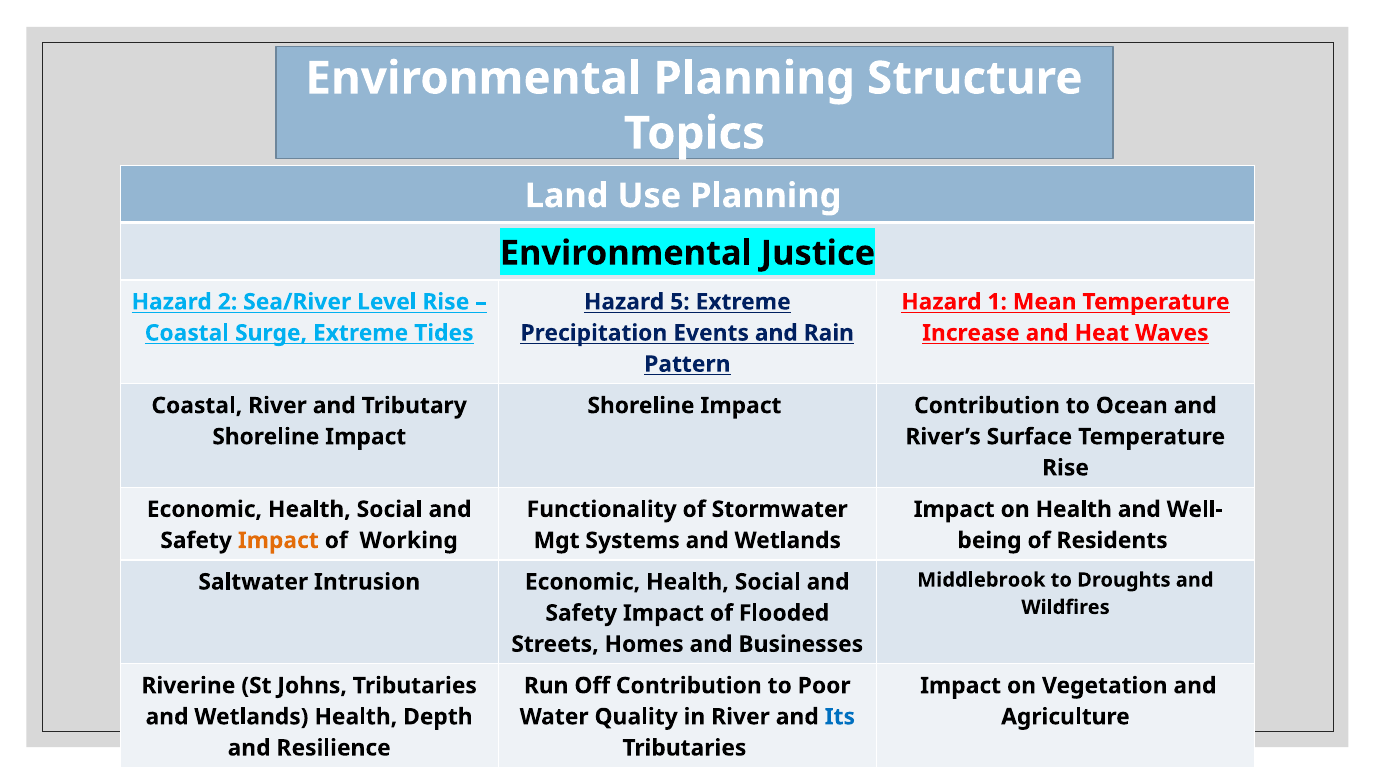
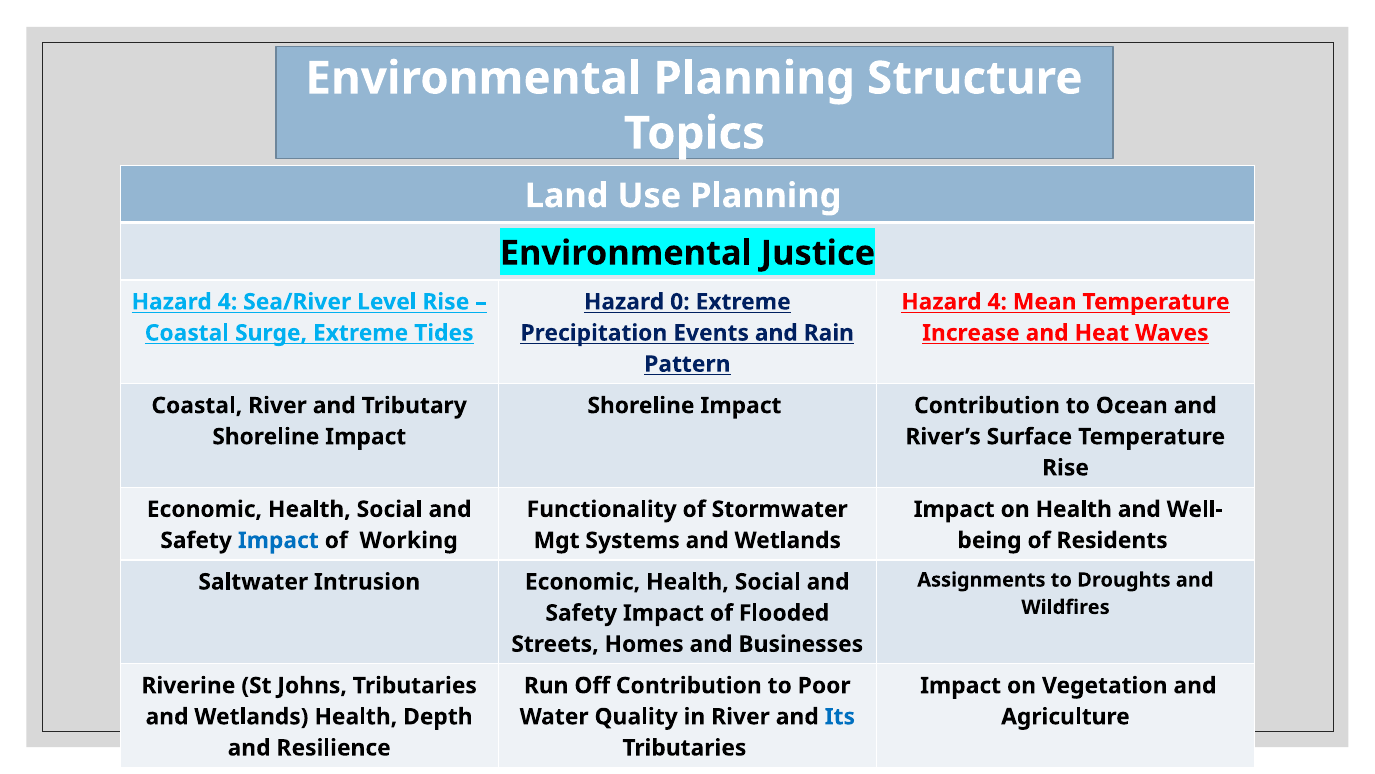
2 at (228, 302): 2 -> 4
5: 5 -> 0
1 at (997, 302): 1 -> 4
Impact at (278, 540) colour: orange -> blue
Middlebrook: Middlebrook -> Assignments
